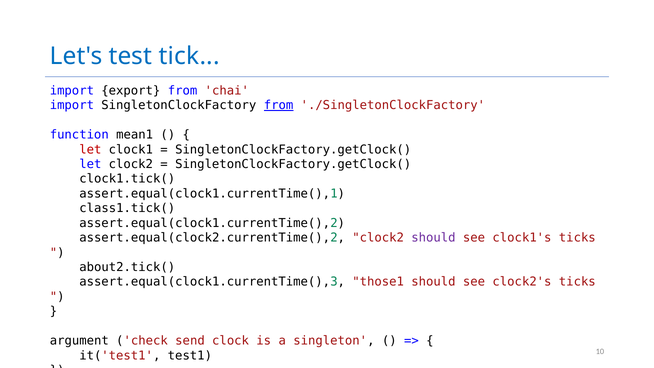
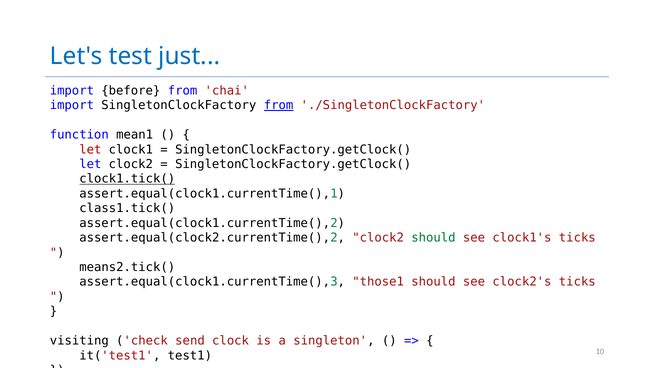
tick: tick -> just
export: export -> before
clock1.tick( underline: none -> present
should at (433, 238) colour: purple -> green
about2.tick(: about2.tick( -> means2.tick(
argument: argument -> visiting
